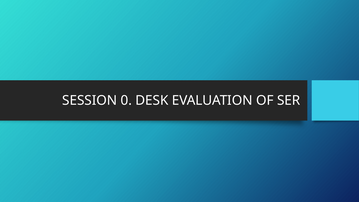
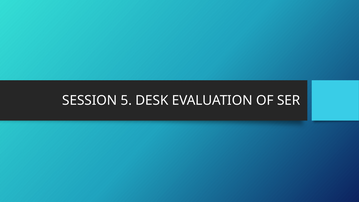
0: 0 -> 5
